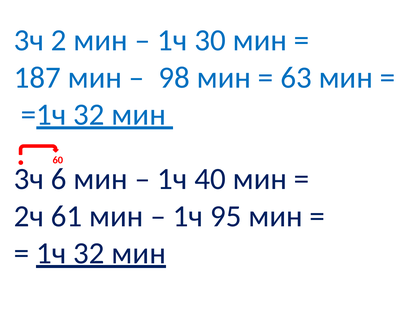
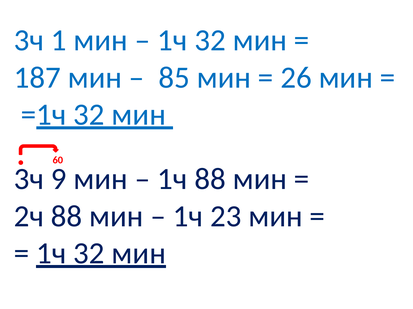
2: 2 -> 1
30 at (210, 41): 30 -> 32
98: 98 -> 85
63: 63 -> 26
6: 6 -> 9
1ч 40: 40 -> 88
2ч 61: 61 -> 88
95: 95 -> 23
